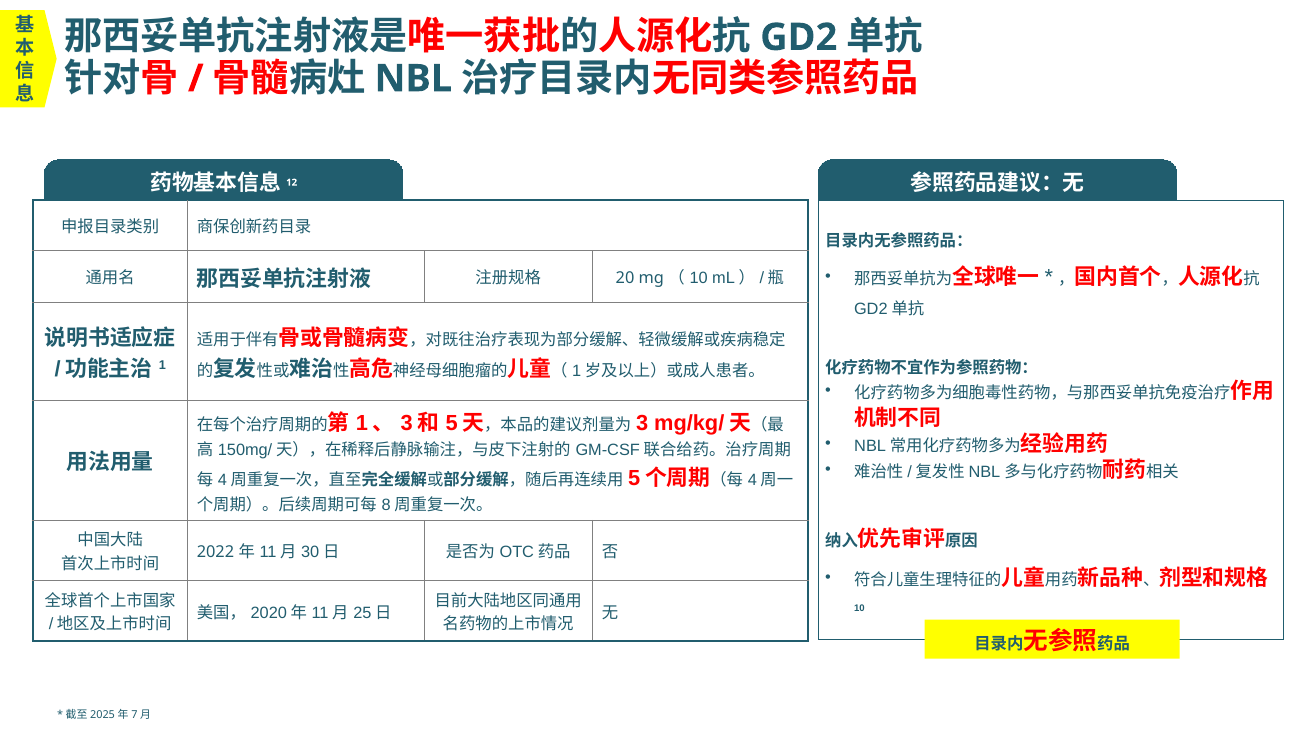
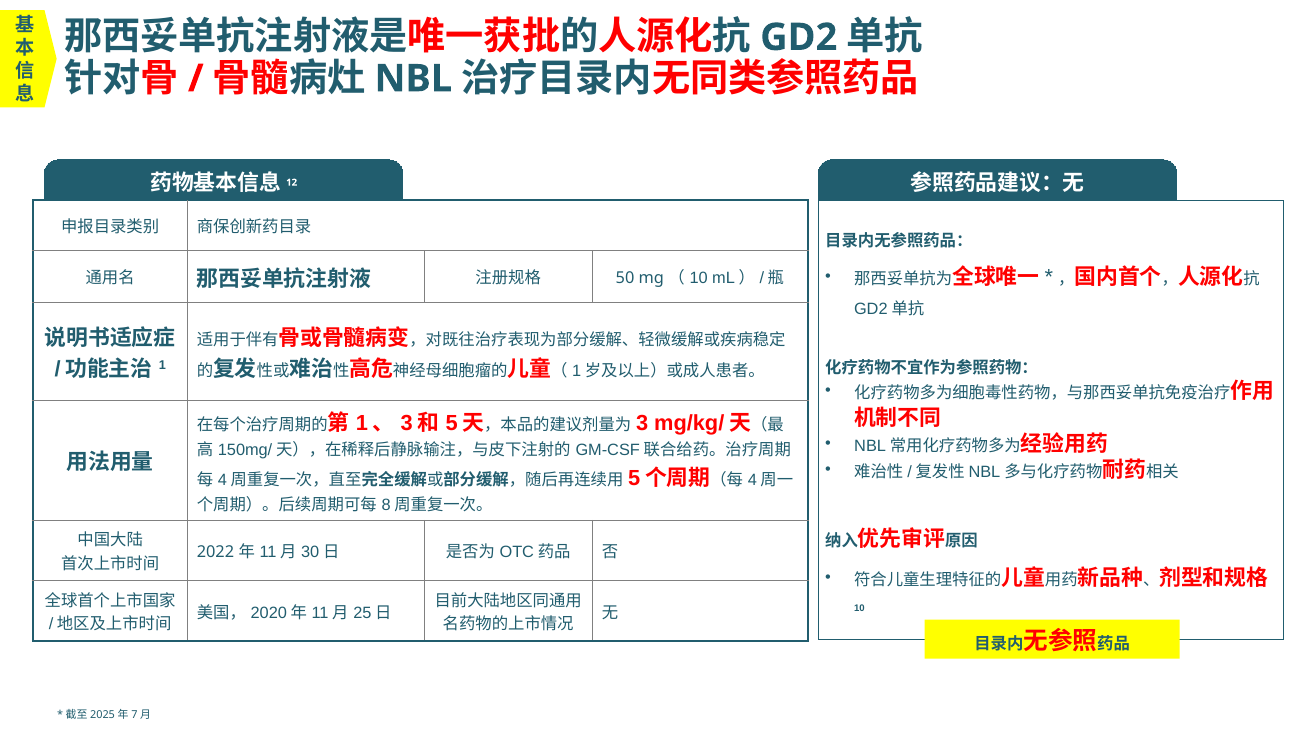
20: 20 -> 50
